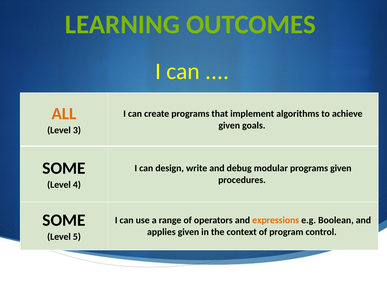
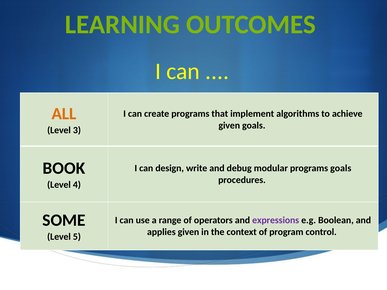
SOME at (64, 168): SOME -> BOOK
programs given: given -> goals
expressions colour: orange -> purple
